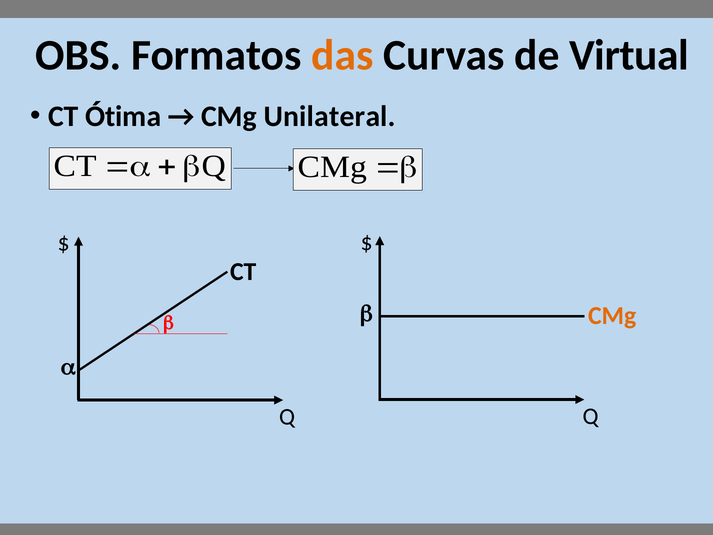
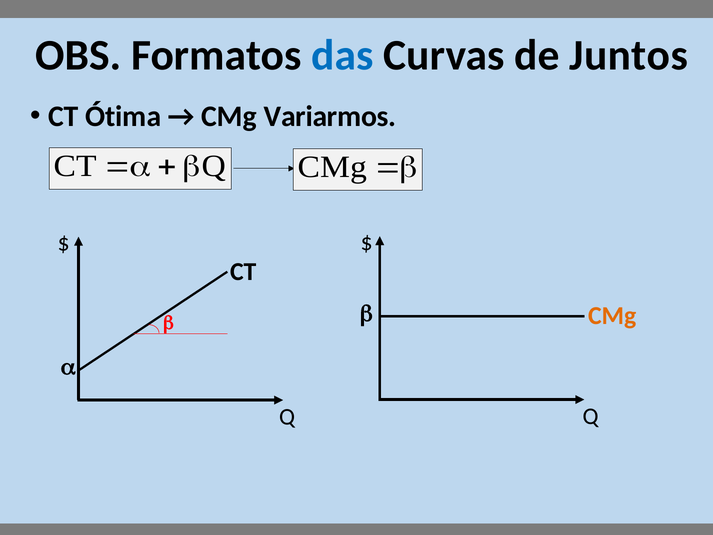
das colour: orange -> blue
Virtual: Virtual -> Juntos
Unilateral: Unilateral -> Variarmos
